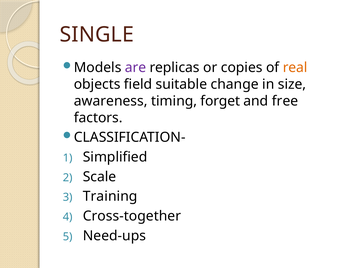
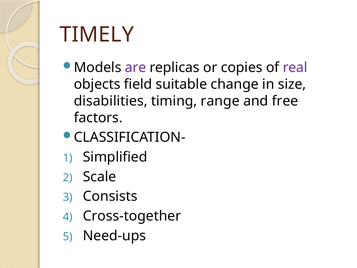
SINGLE: SINGLE -> TIMELY
real colour: orange -> purple
awareness: awareness -> disabilities
forget: forget -> range
Training: Training -> Consists
